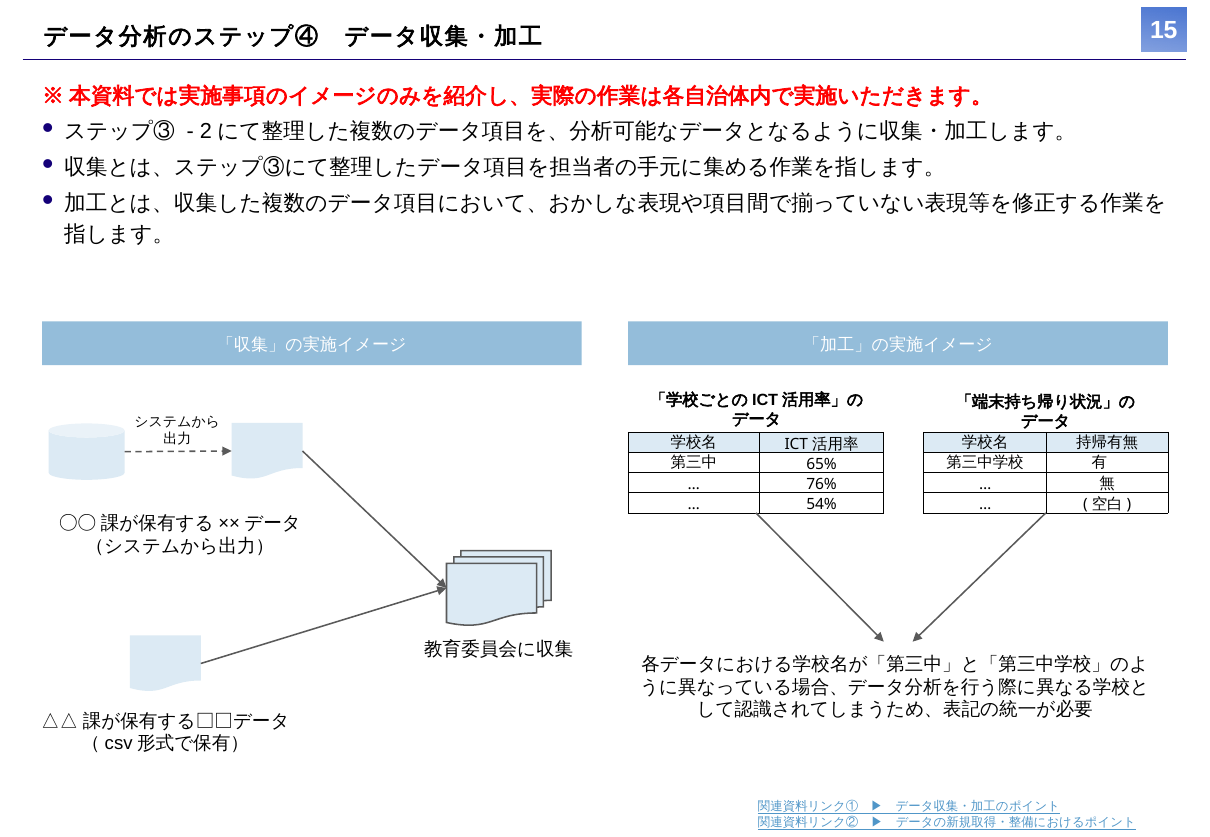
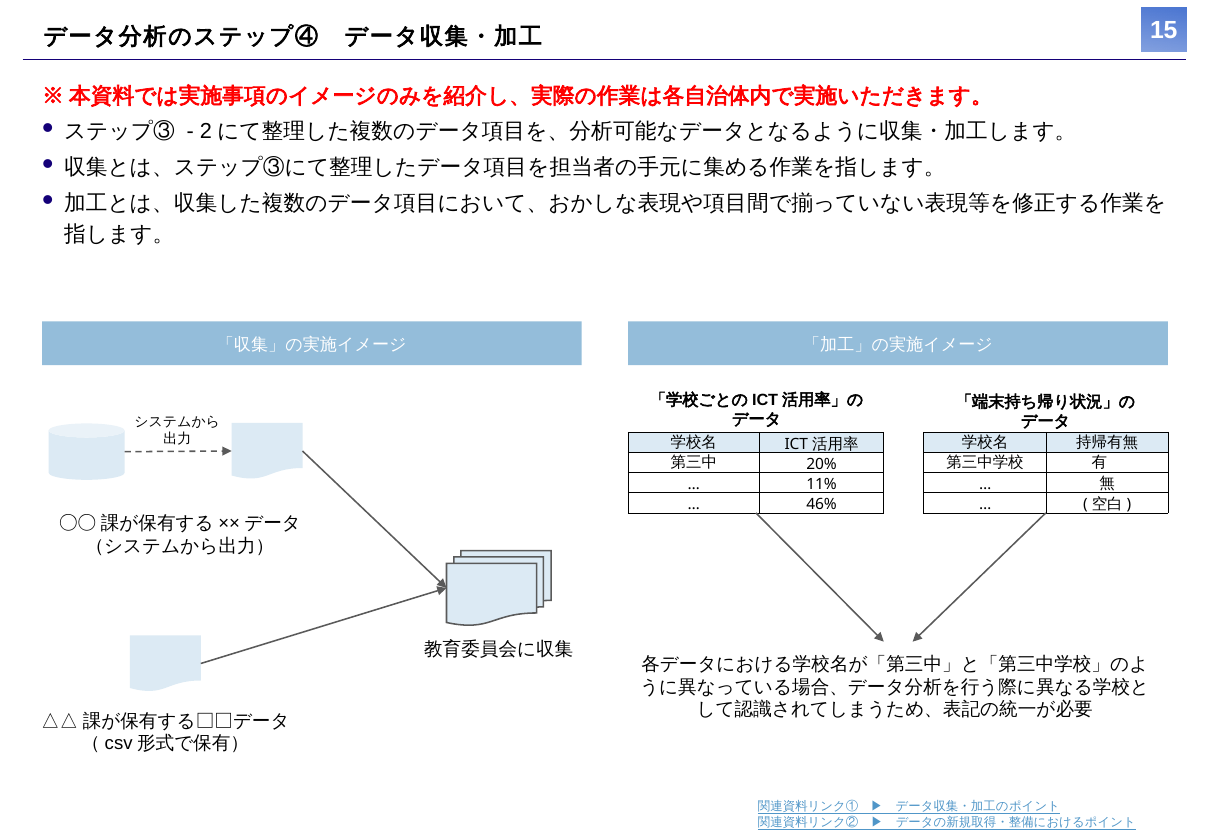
65%: 65% -> 20%
76%: 76% -> 11%
54%: 54% -> 46%
